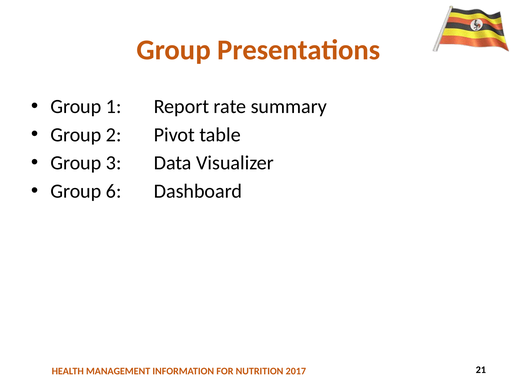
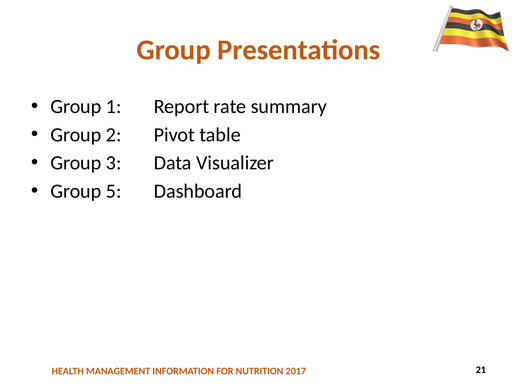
6: 6 -> 5
